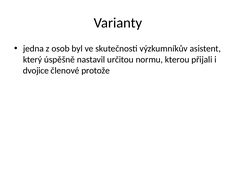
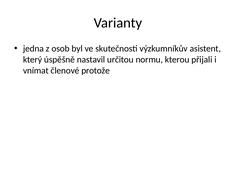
dvojice: dvojice -> vnímat
